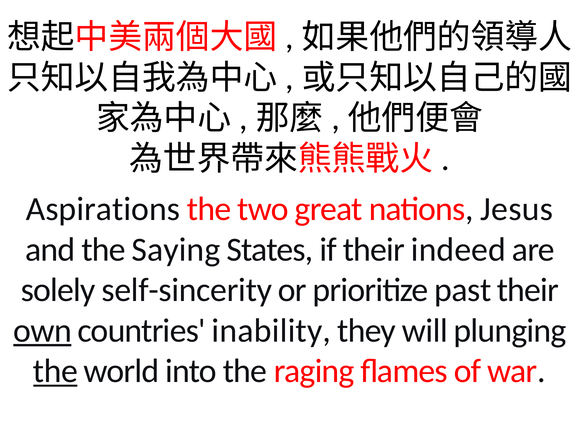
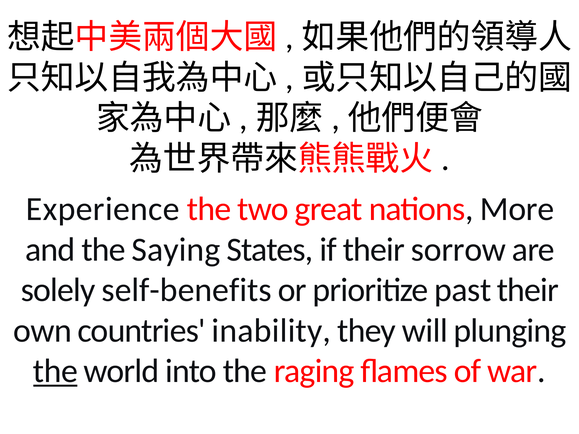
Aspirations: Aspirations -> Experience
Jesus: Jesus -> More
indeed: indeed -> sorrow
self-sincerity: self-sincerity -> self-benefits
own underline: present -> none
